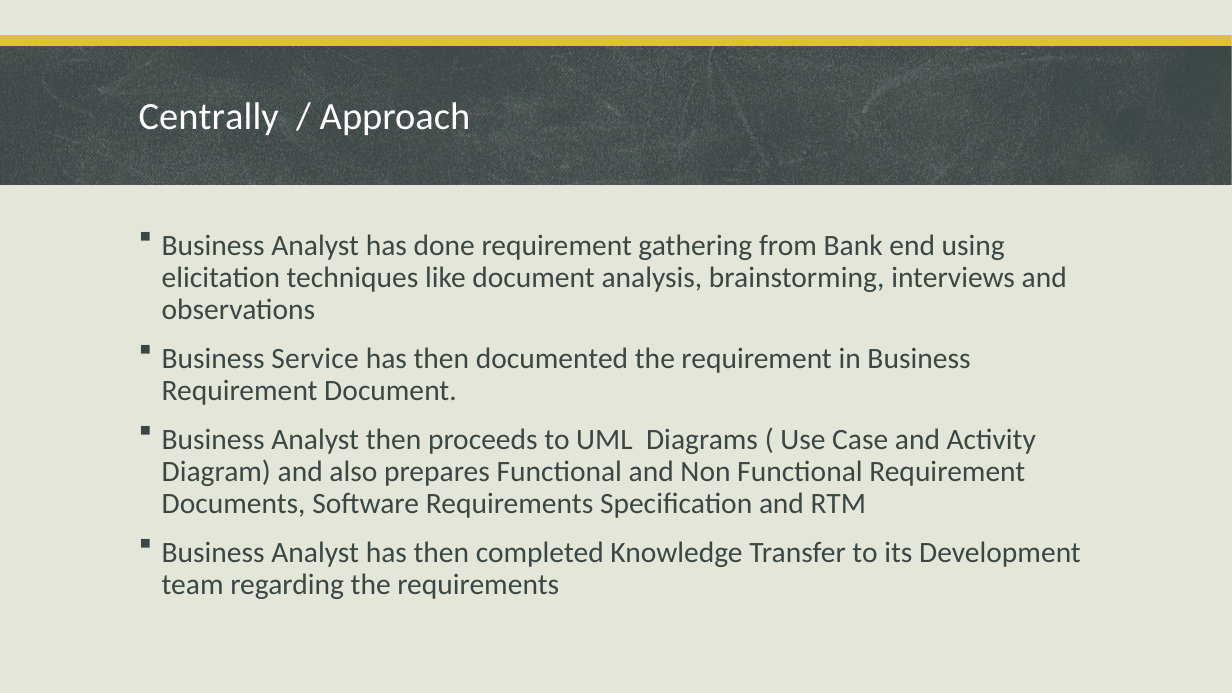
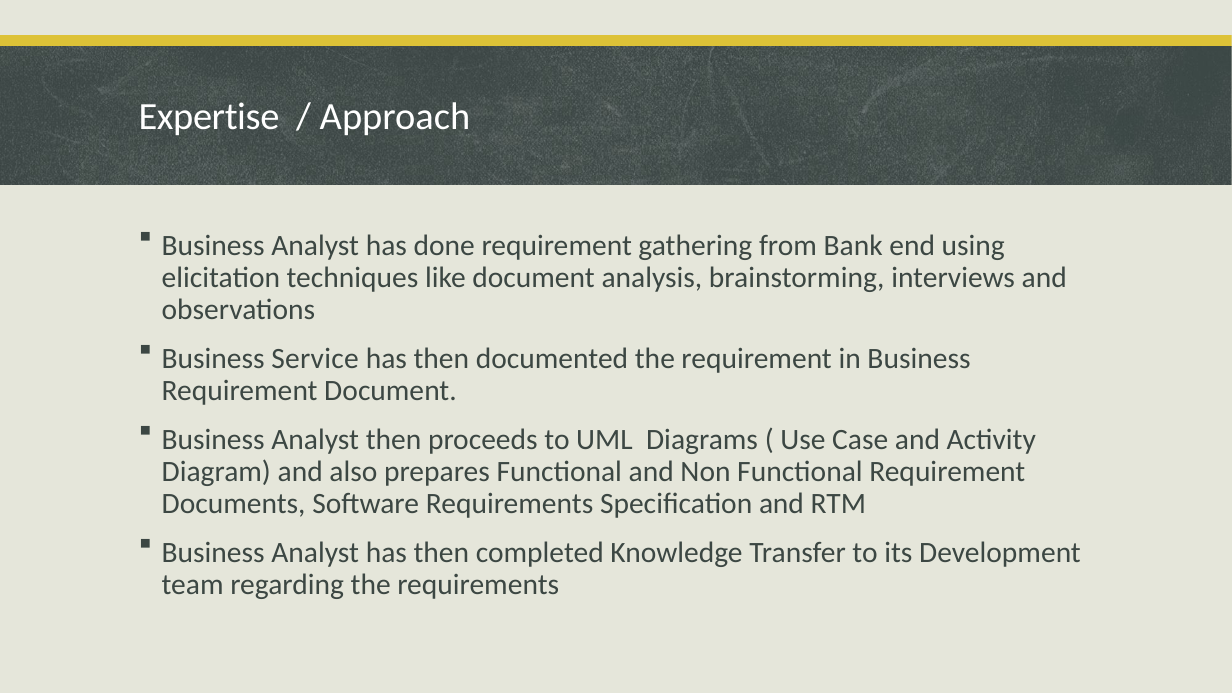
Centrally: Centrally -> Expertise
